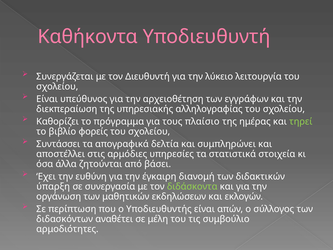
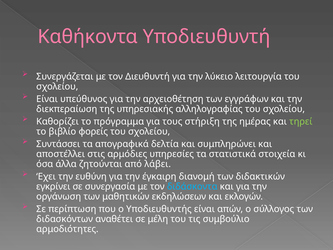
πλαίσιο: πλαίσιο -> στήριξη
βάσει: βάσει -> λάβει
ύπαρξη: ύπαρξη -> εγκρίνει
διδάσκοντα colour: light green -> light blue
